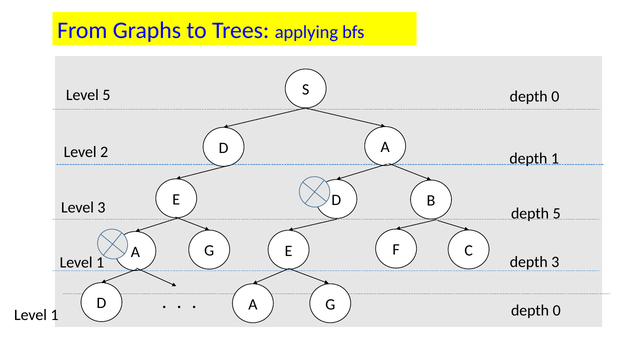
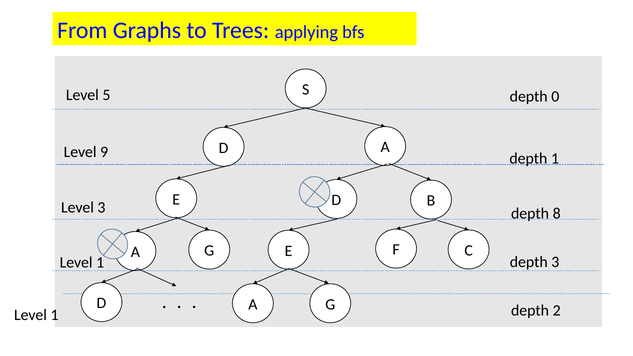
2: 2 -> 9
depth 5: 5 -> 8
0 at (557, 311): 0 -> 2
